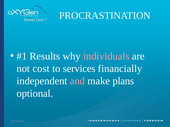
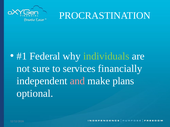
Results: Results -> Federal
individuals colour: pink -> light green
cost: cost -> sure
